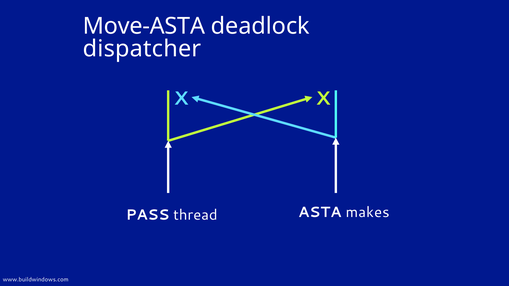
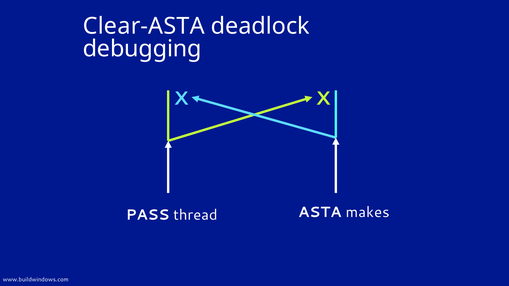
Move-ASTA: Move-ASTA -> Clear-ASTA
dispatcher: dispatcher -> debugging
